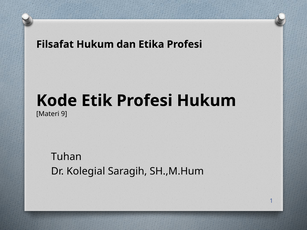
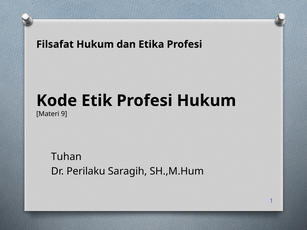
Kolegial: Kolegial -> Perilaku
